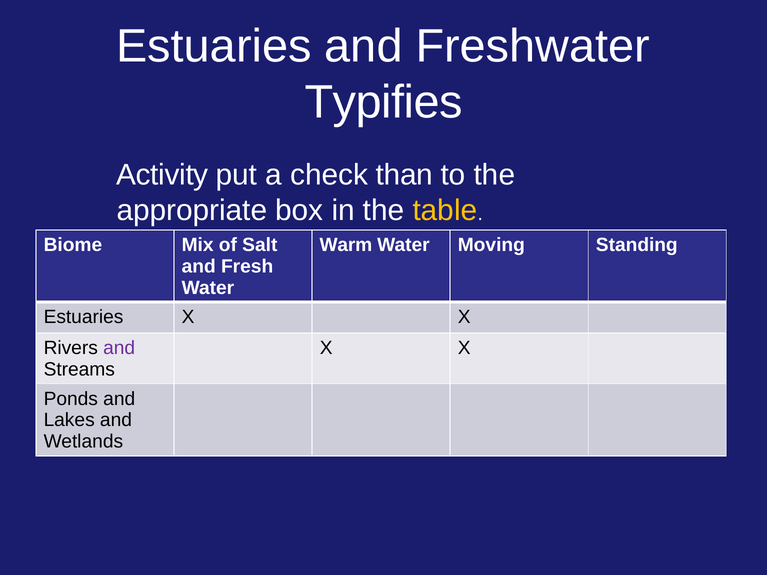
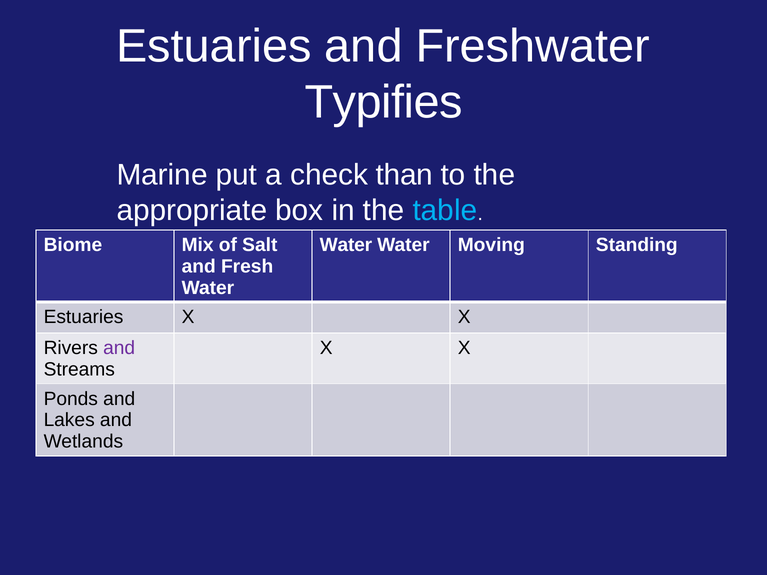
Activity: Activity -> Marine
table colour: yellow -> light blue
Warm at (346, 245): Warm -> Water
